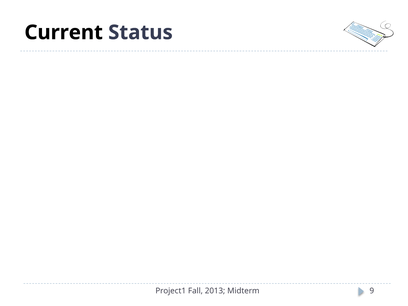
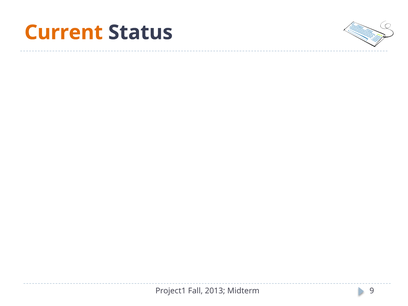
Current colour: black -> orange
